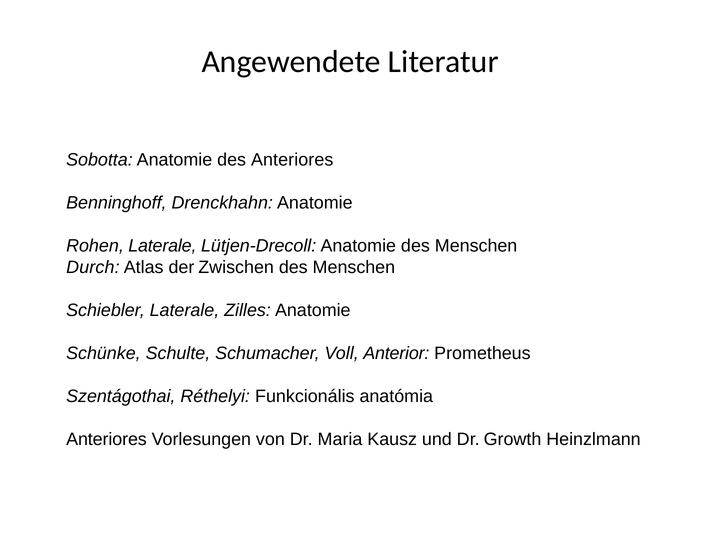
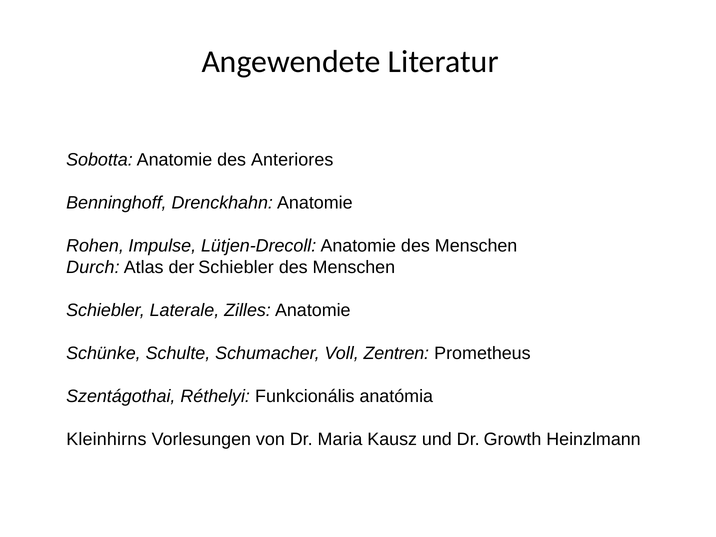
Rohen Laterale: Laterale -> Impulse
der Zwischen: Zwischen -> Schiebler
Anterior: Anterior -> Zentren
Anteriores at (107, 439): Anteriores -> Kleinhirns
